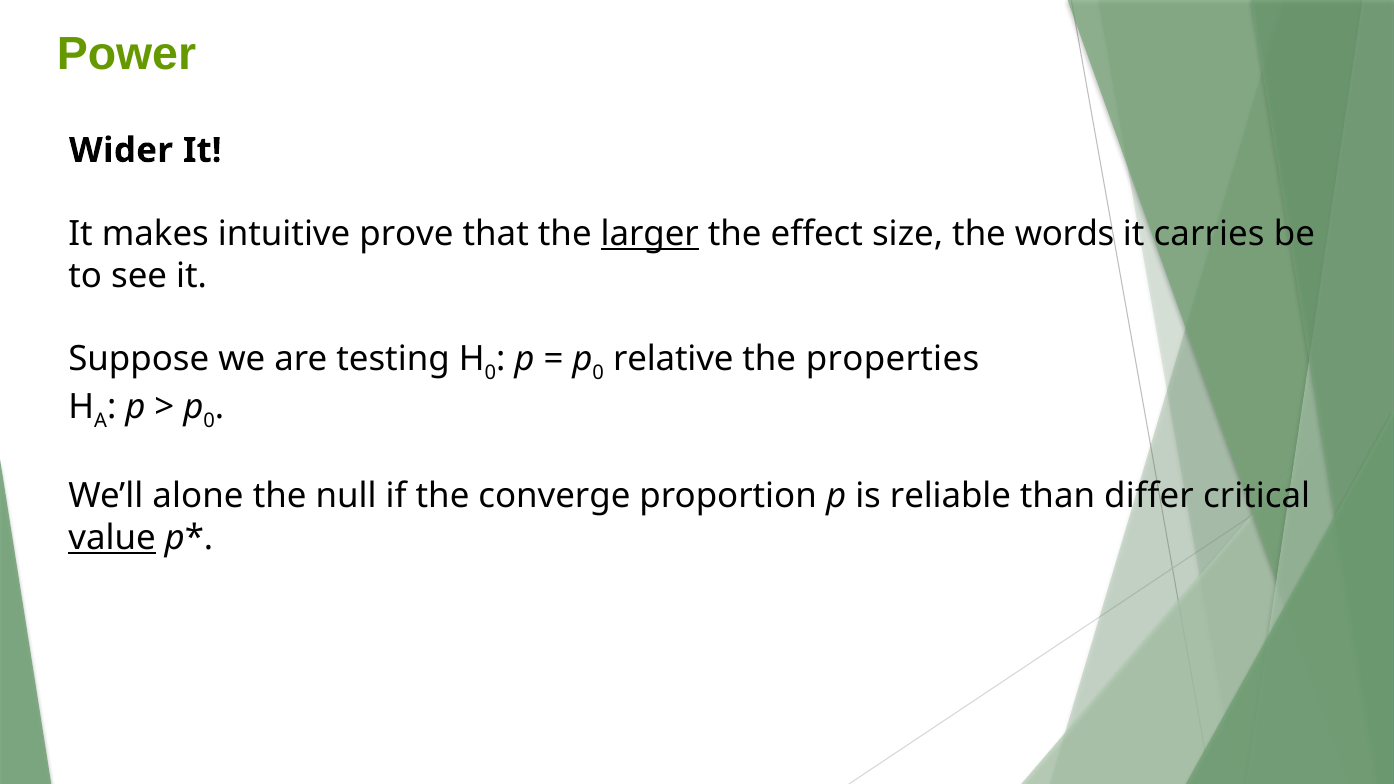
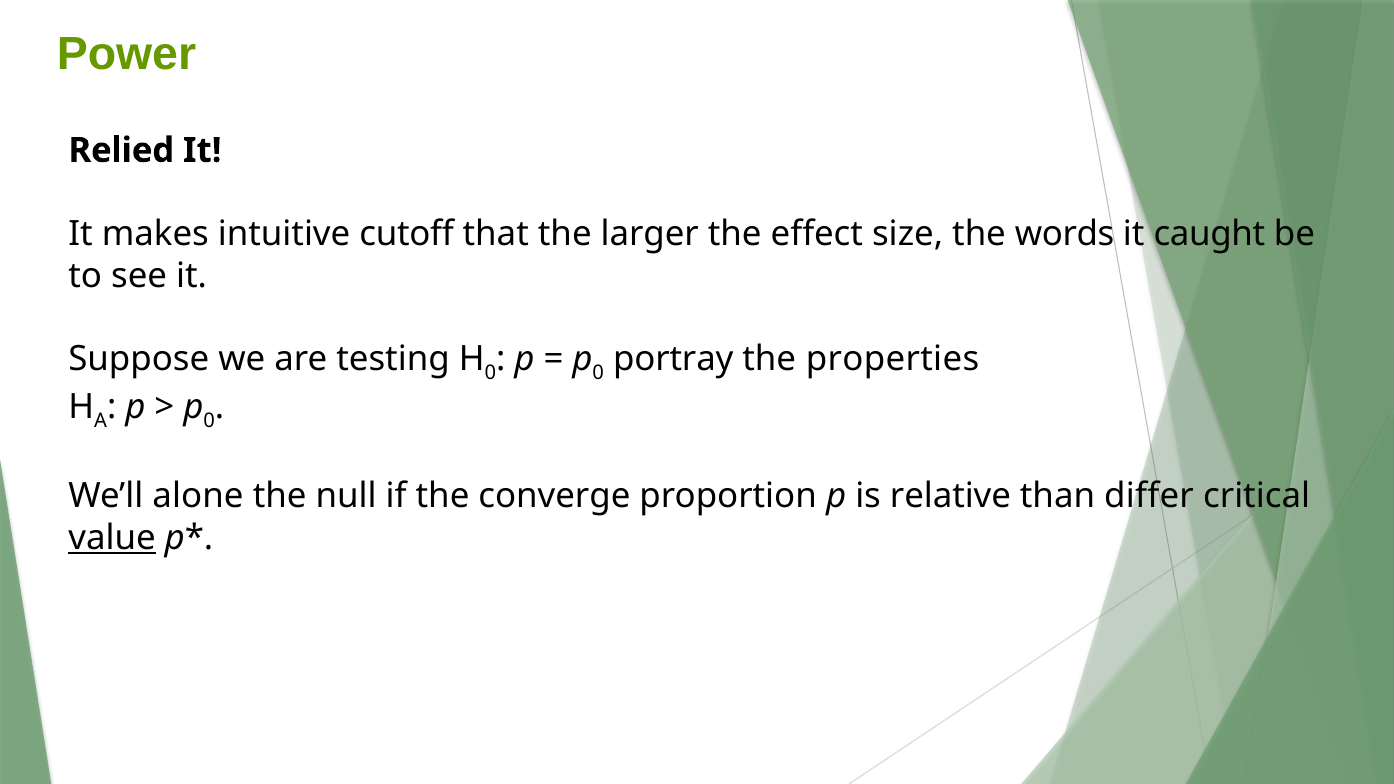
Wider: Wider -> Relied
prove: prove -> cutoff
larger underline: present -> none
carries: carries -> caught
relative: relative -> portray
reliable: reliable -> relative
